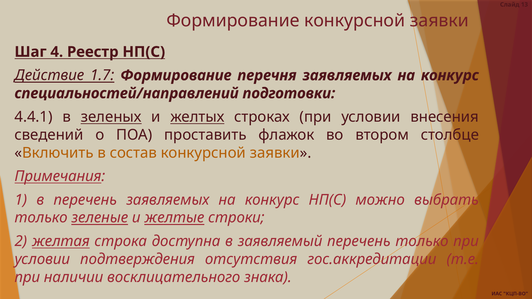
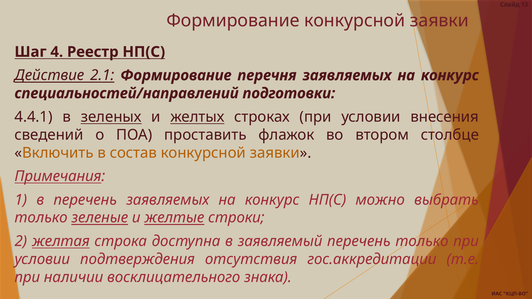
1.7: 1.7 -> 2.1
